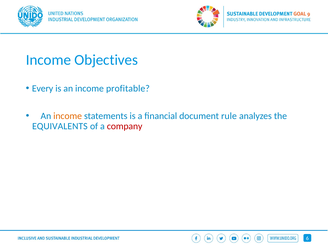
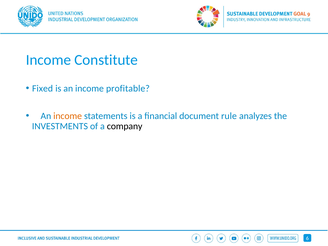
Objectives: Objectives -> Constitute
Every: Every -> Fixed
EQUIVALENTS: EQUIVALENTS -> INVESTMENTS
company colour: red -> black
